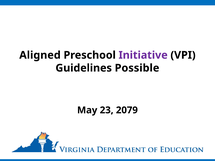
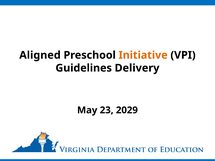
Initiative colour: purple -> orange
Possible: Possible -> Delivery
2079: 2079 -> 2029
